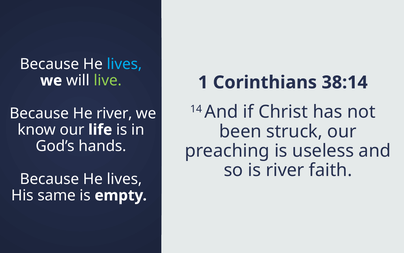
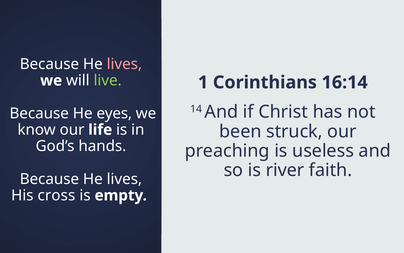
lives at (124, 64) colour: light blue -> pink
38:14: 38:14 -> 16:14
He river: river -> eyes
same: same -> cross
